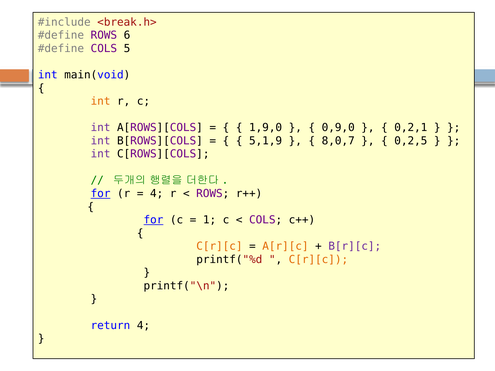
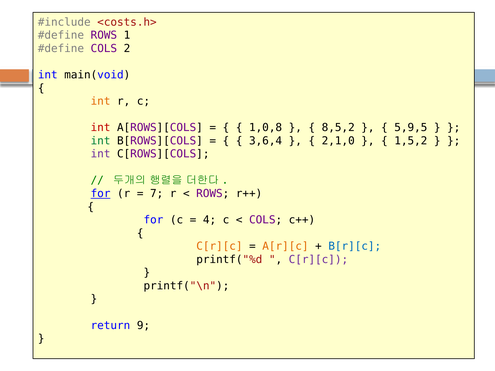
<break.h>: <break.h> -> <costs.h>
6: 6 -> 1
5: 5 -> 2
int at (101, 128) colour: purple -> red
1,9,0: 1,9,0 -> 1,0,8
0,9,0: 0,9,0 -> 8,5,2
0,2,1: 0,2,1 -> 5,9,5
int at (101, 141) colour: purple -> green
5,1,9: 5,1,9 -> 3,6,4
8,0,7: 8,0,7 -> 2,1,0
0,2,5: 0,2,5 -> 1,5,2
4 at (157, 194): 4 -> 7
for at (153, 220) underline: present -> none
1: 1 -> 4
B[r][c colour: purple -> blue
C[r][c at (318, 260) colour: orange -> purple
return 4: 4 -> 9
